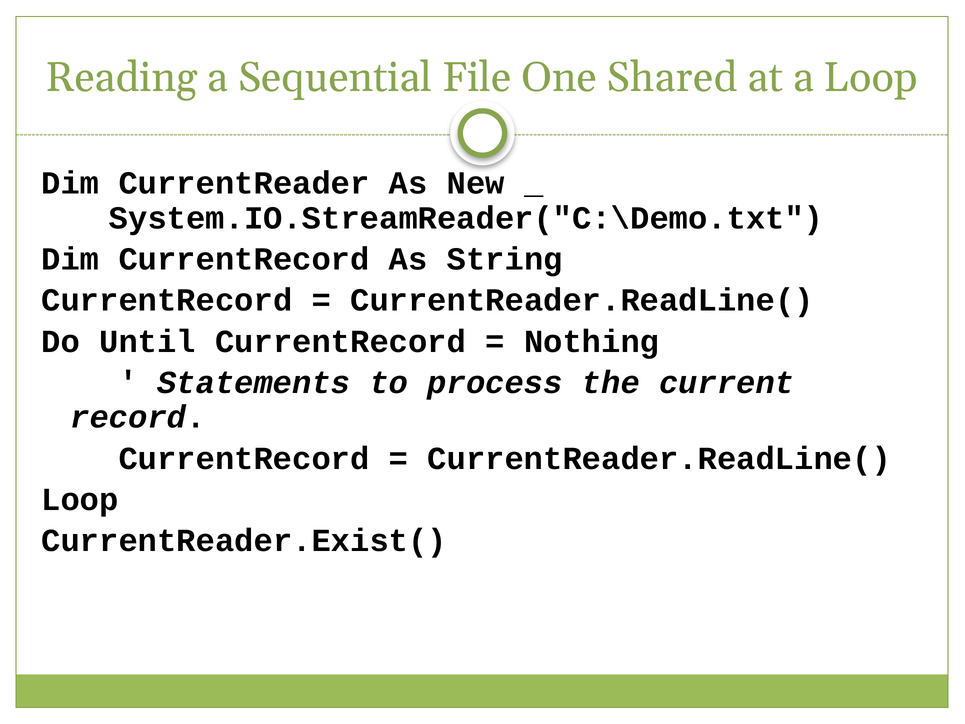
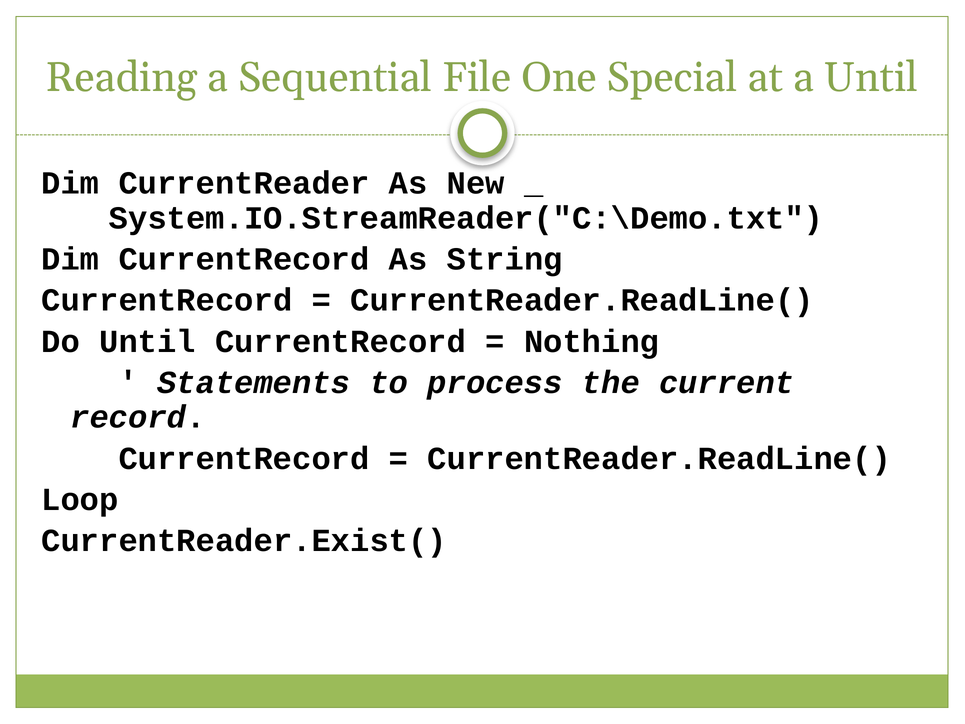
Shared: Shared -> Special
a Loop: Loop -> Until
